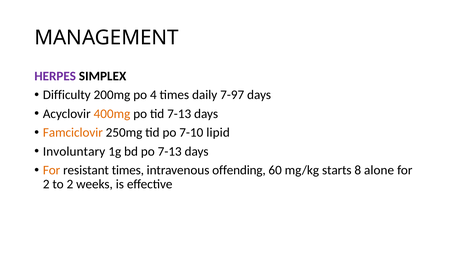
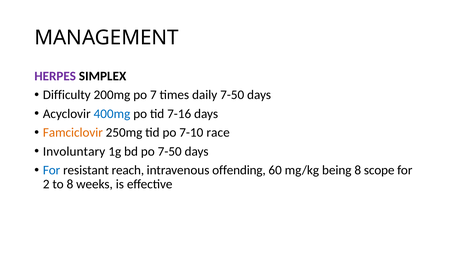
4: 4 -> 7
daily 7-97: 7-97 -> 7-50
400mg colour: orange -> blue
tid 7-13: 7-13 -> 7-16
lipid: lipid -> race
po 7-13: 7-13 -> 7-50
For at (52, 171) colour: orange -> blue
resistant times: times -> reach
starts: starts -> being
alone: alone -> scope
to 2: 2 -> 8
